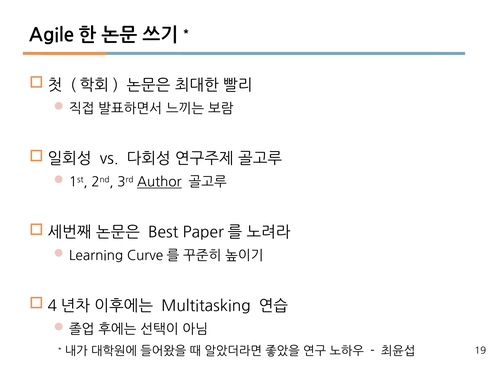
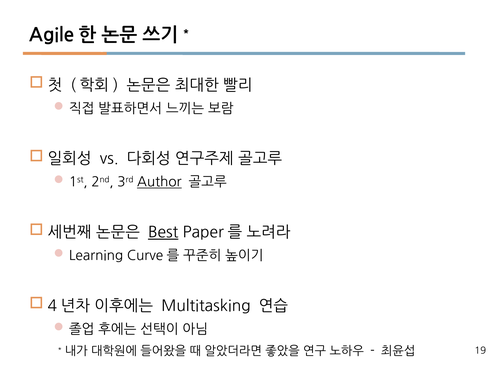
Best underline: none -> present
